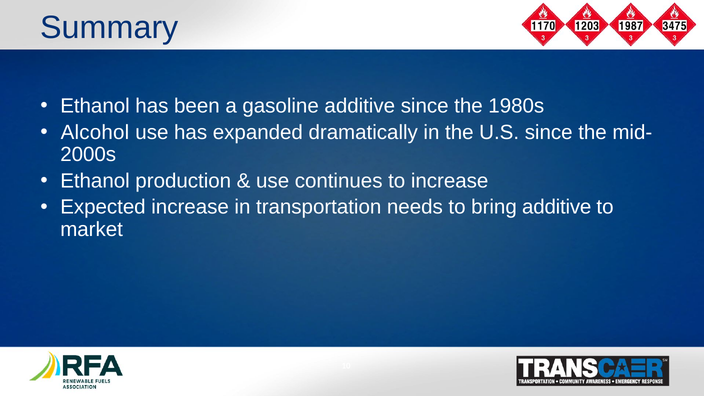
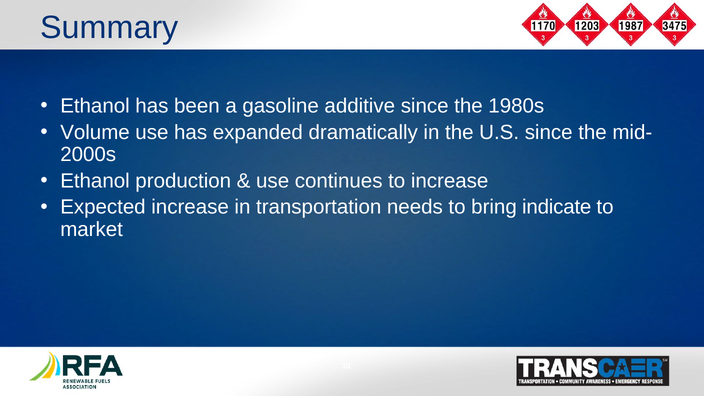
Alcohol: Alcohol -> Volume
bring additive: additive -> indicate
